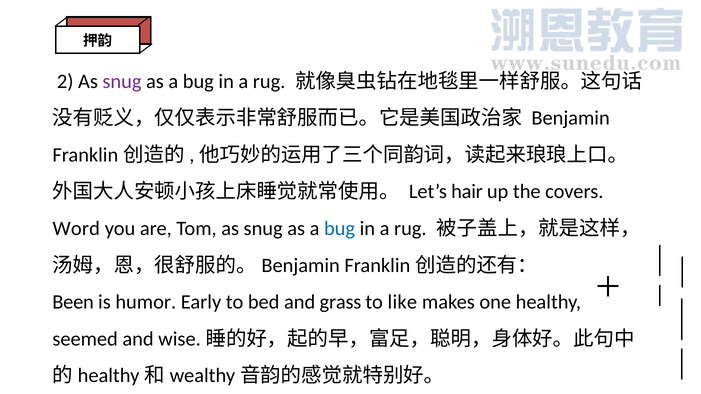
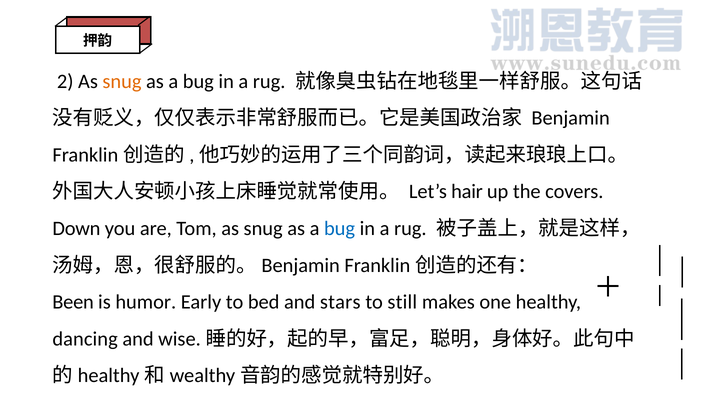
snug at (122, 81) colour: purple -> orange
Word: Word -> Down
grass: grass -> stars
like: like -> still
seemed: seemed -> dancing
